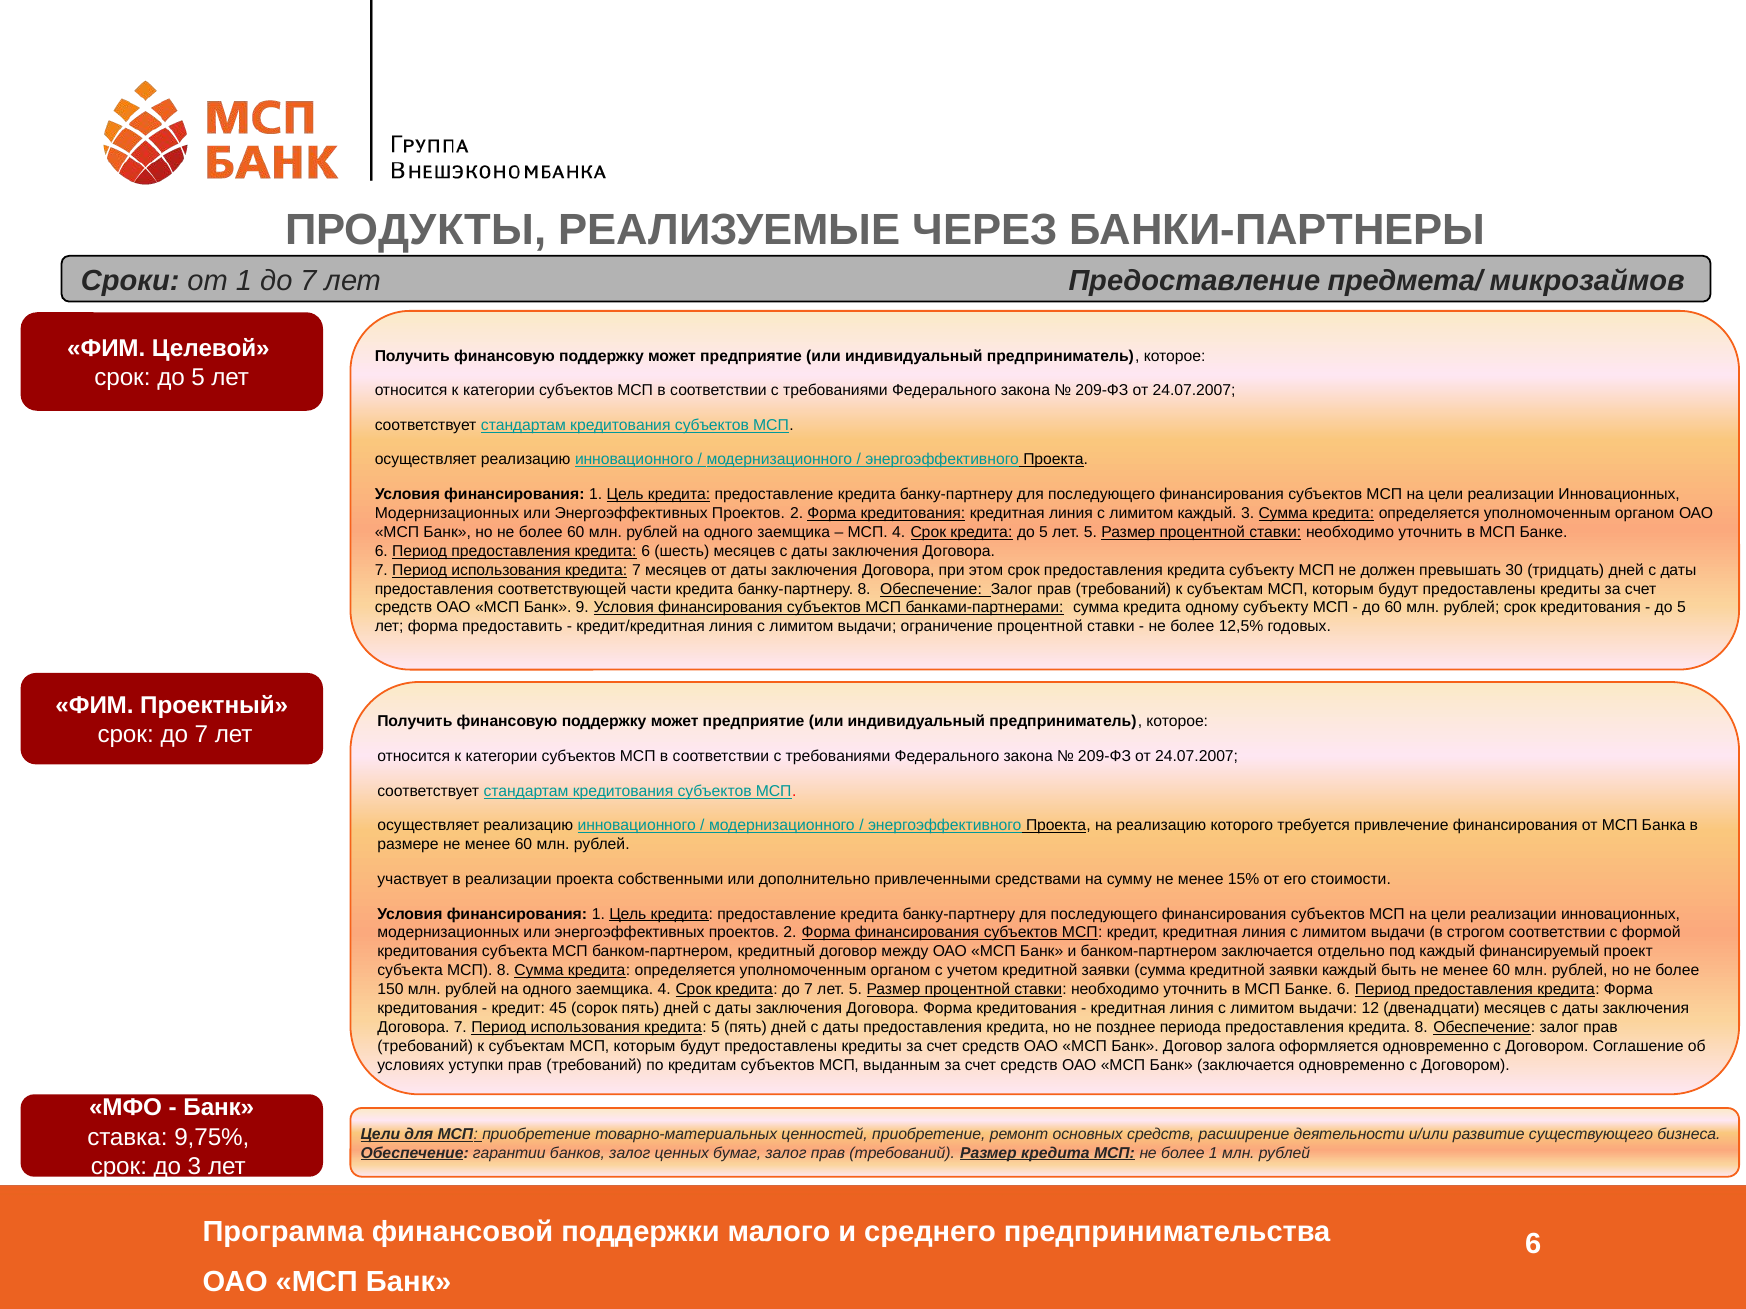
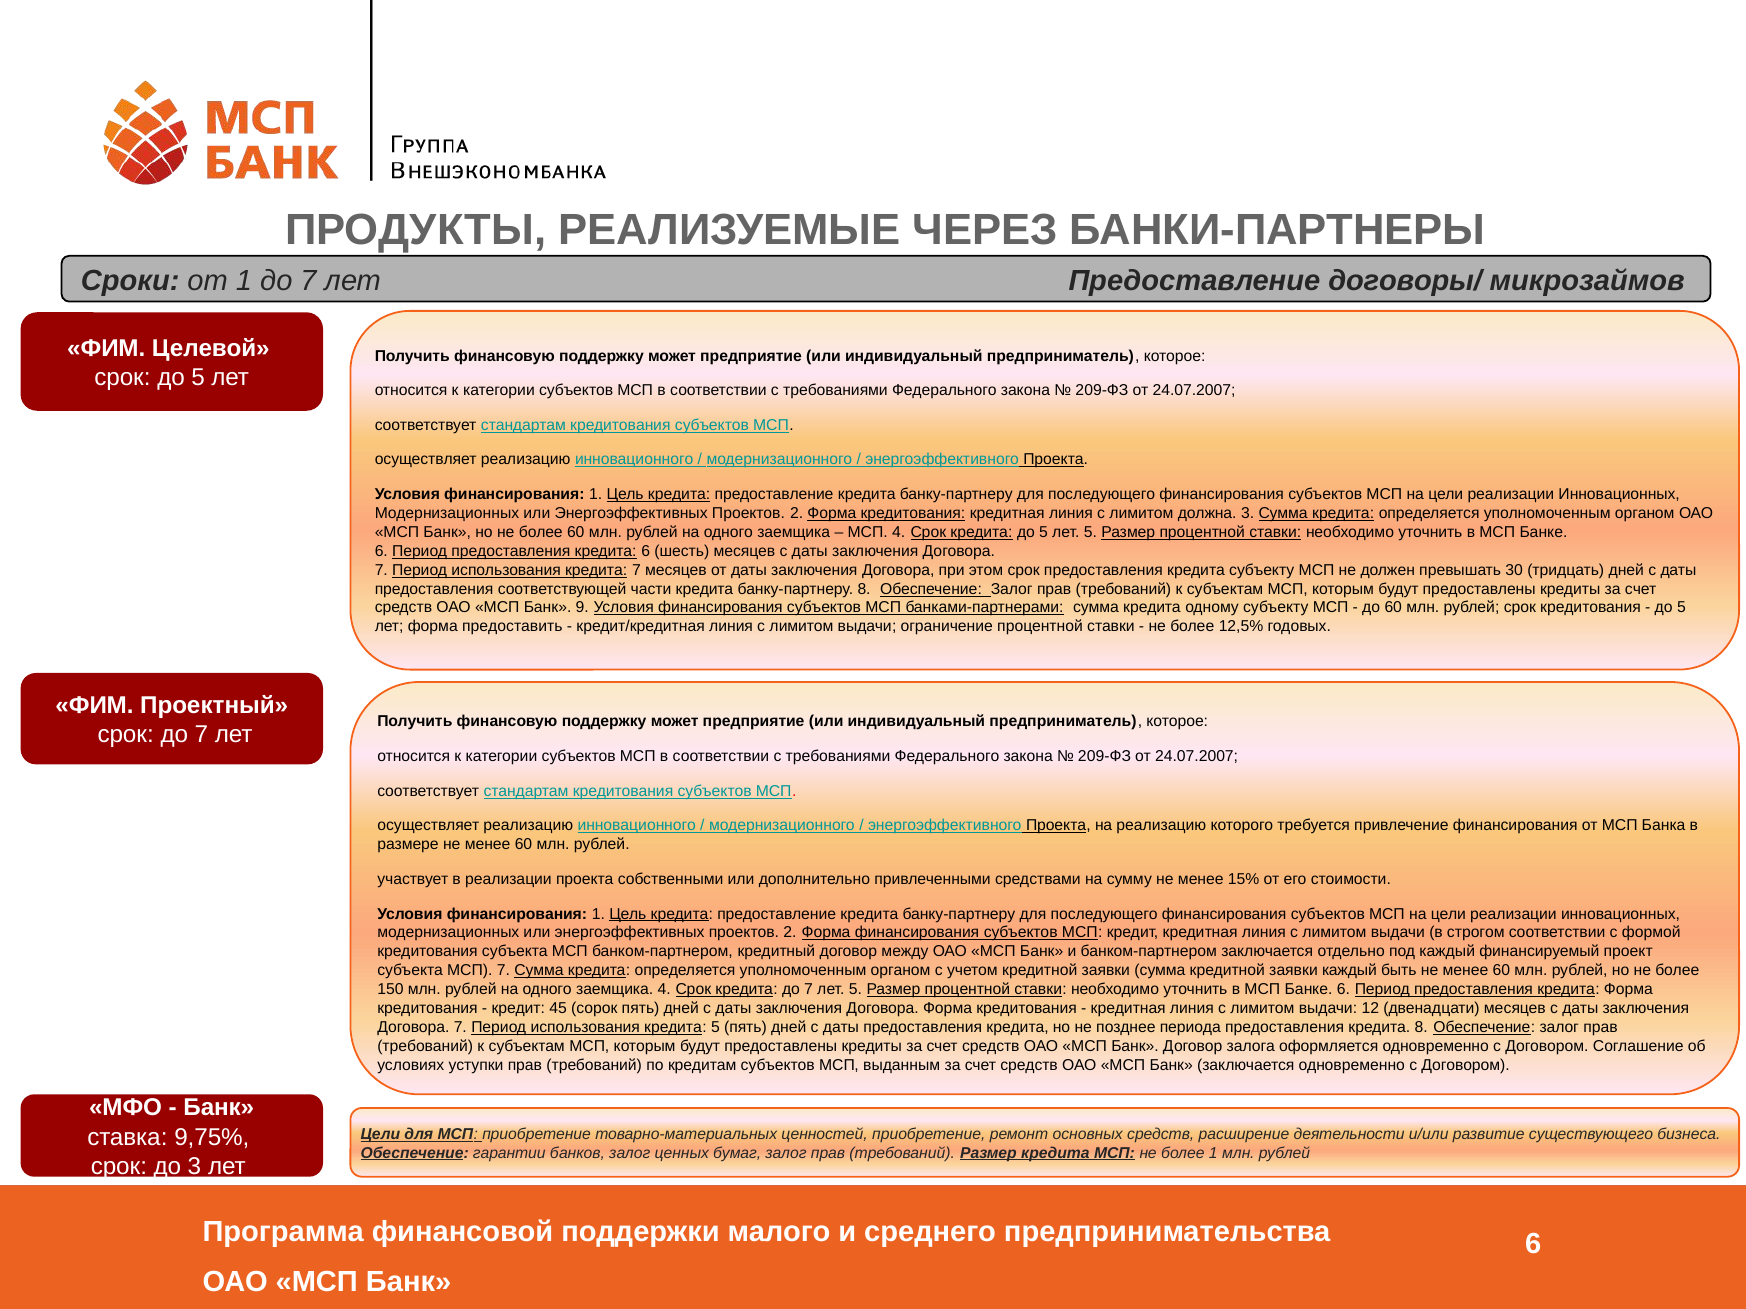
предмета/: предмета/ -> договоры/
лимитом каждый: каждый -> должна
МСП 8: 8 -> 7
